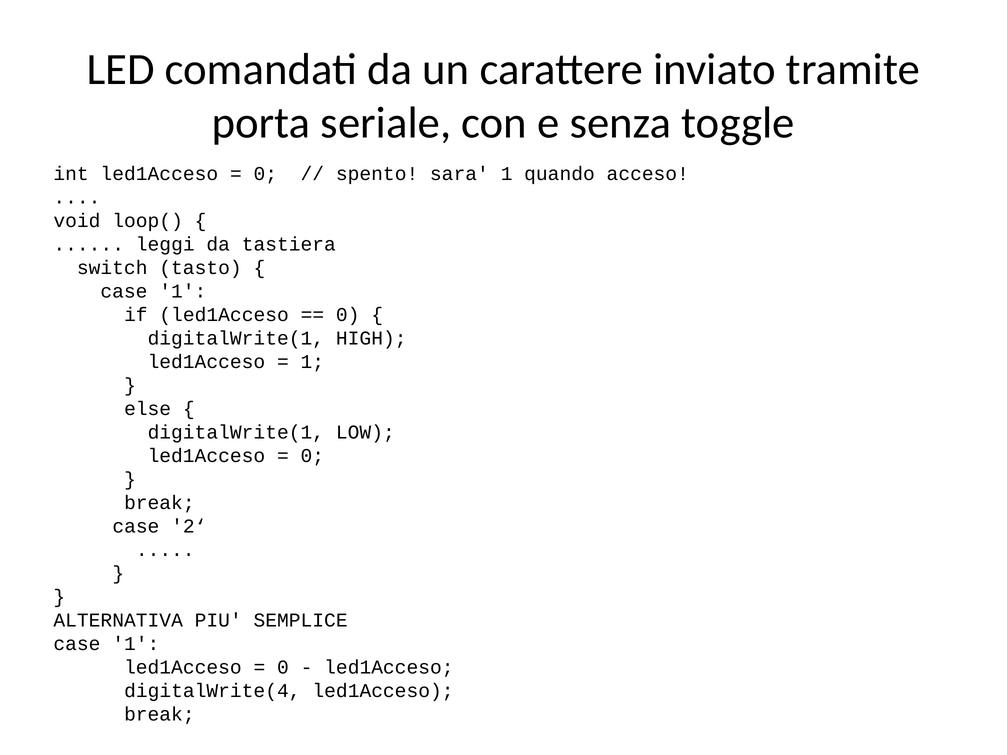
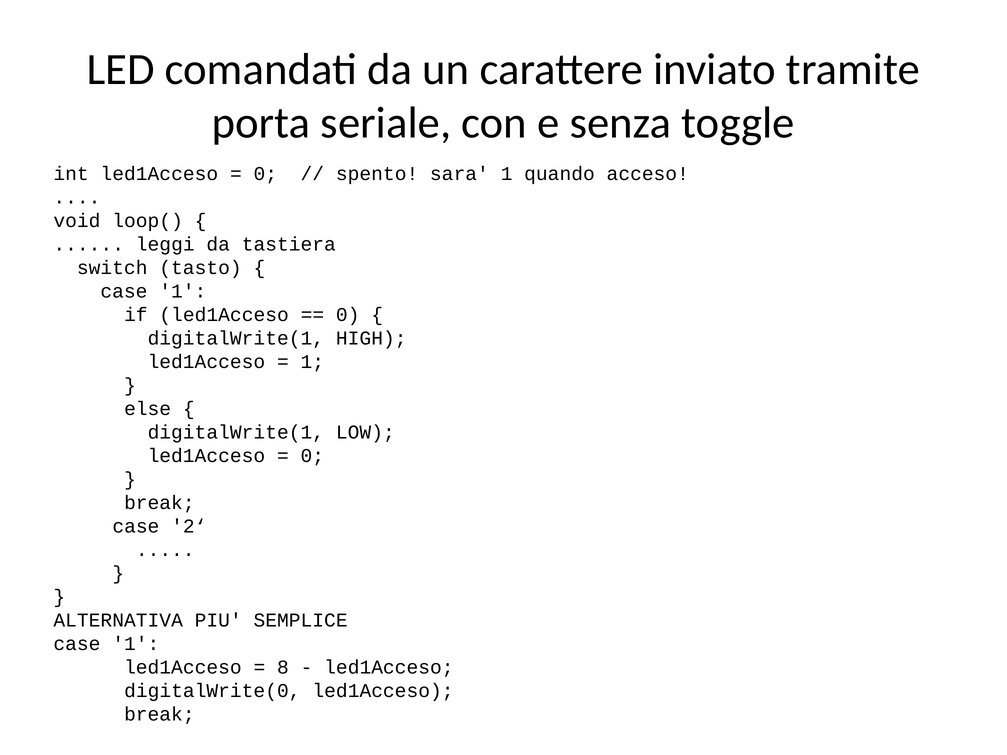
0 at (283, 667): 0 -> 8
digitalWrite(4: digitalWrite(4 -> digitalWrite(0
